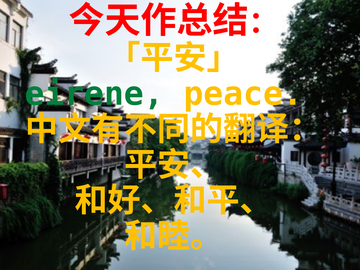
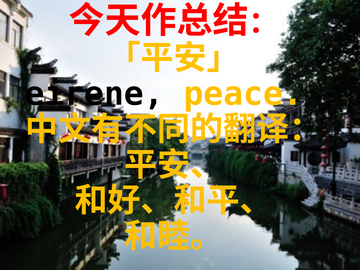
eirene colour: green -> black
